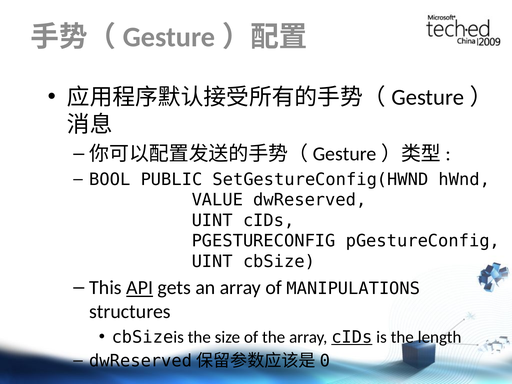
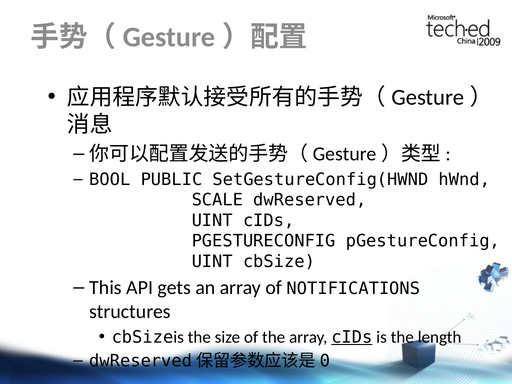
VALUE: VALUE -> SCALE
API underline: present -> none
MANIPULATIONS: MANIPULATIONS -> NOTIFICATIONS
